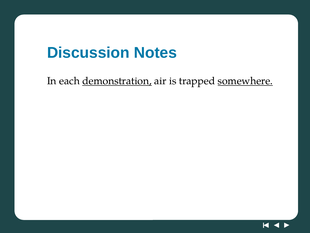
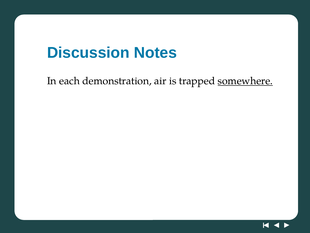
demonstration underline: present -> none
